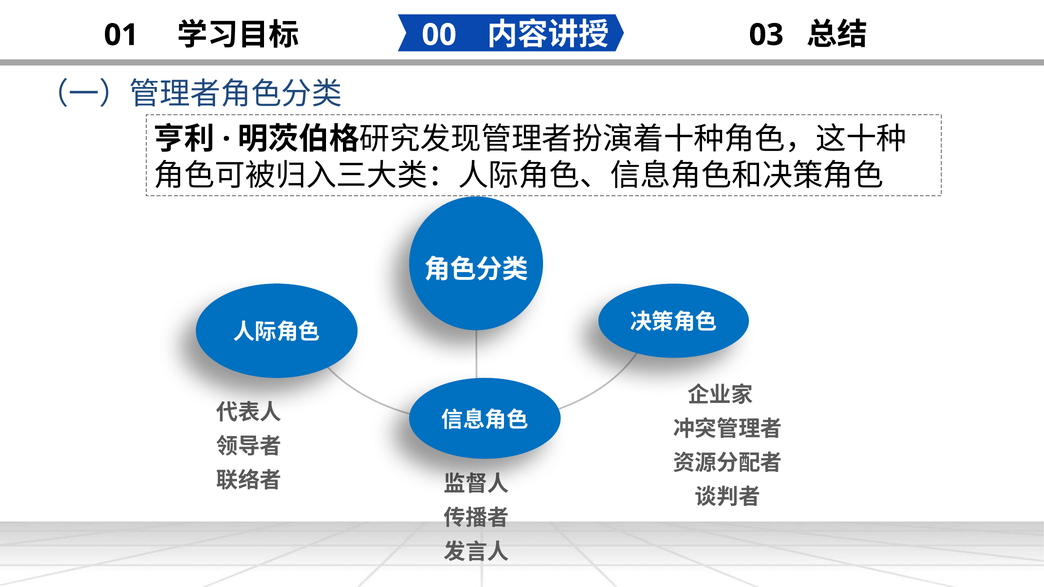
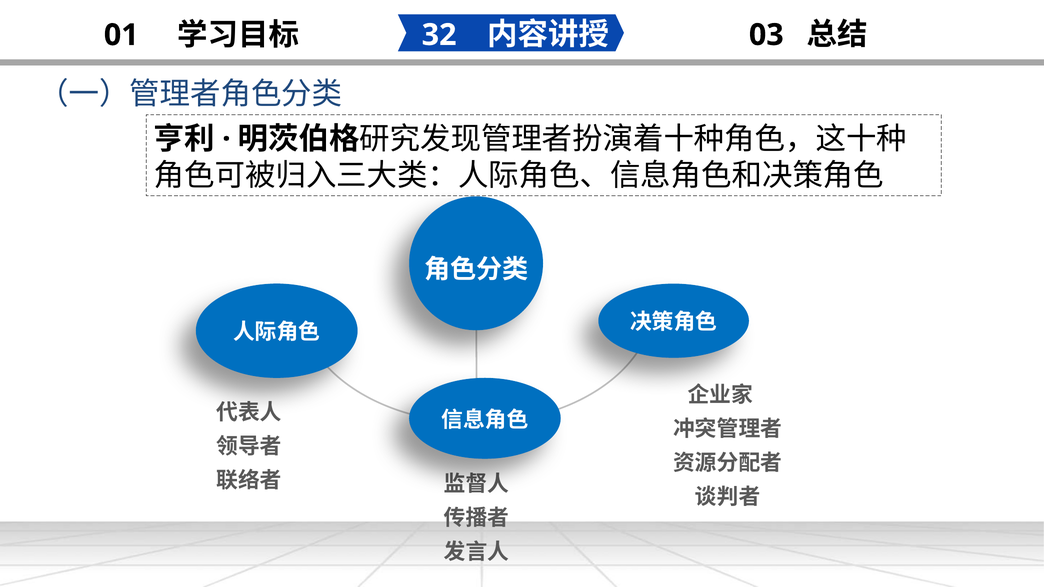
00: 00 -> 32
